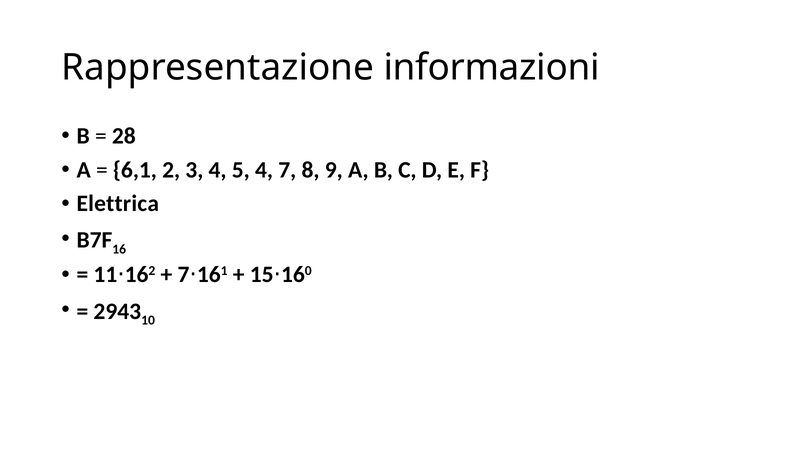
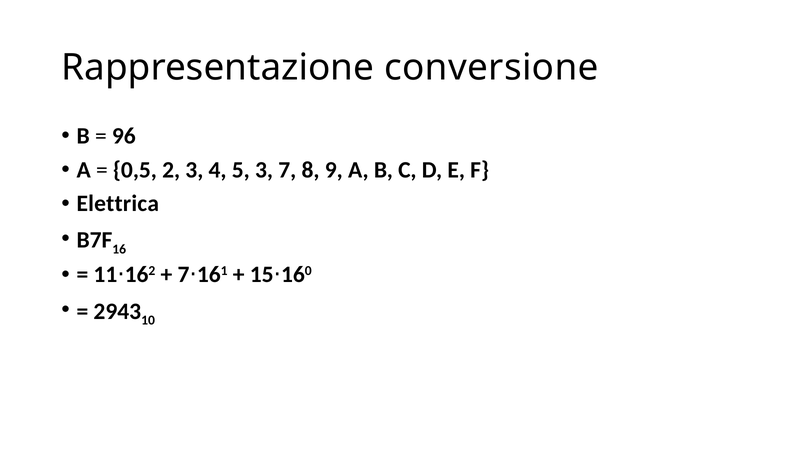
informazioni: informazioni -> conversione
28: 28 -> 96
6,1: 6,1 -> 0,5
5 4: 4 -> 3
